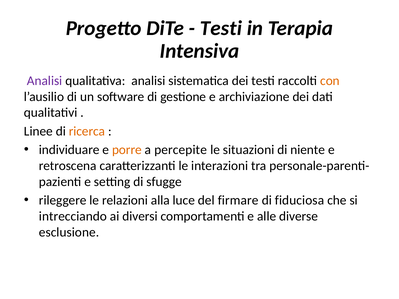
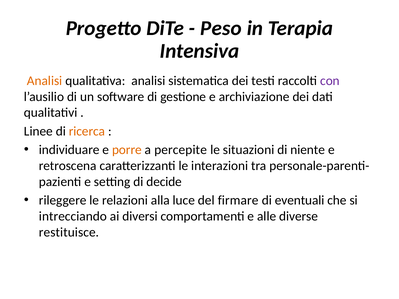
Testi at (221, 28): Testi -> Peso
Analisi at (45, 81) colour: purple -> orange
con colour: orange -> purple
sfugge: sfugge -> decide
fiduciosa: fiduciosa -> eventuali
esclusione: esclusione -> restituisce
